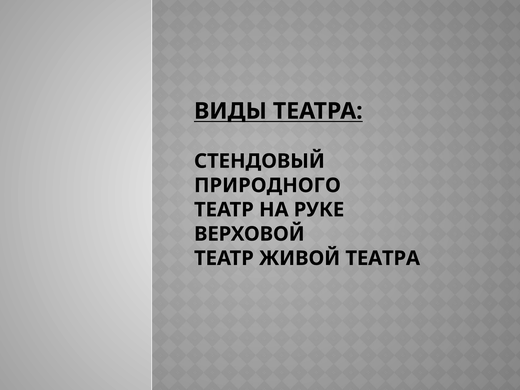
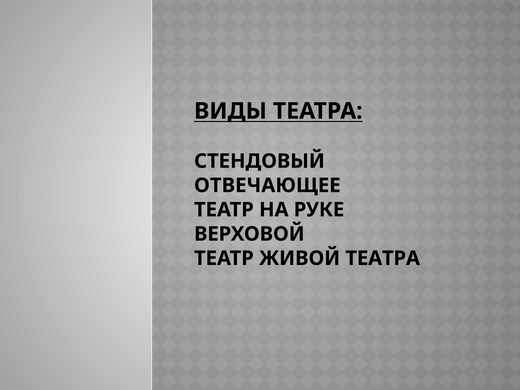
ПРИРОДНОГО: ПРИРОДНОГО -> ОТВЕЧАЮЩЕЕ
